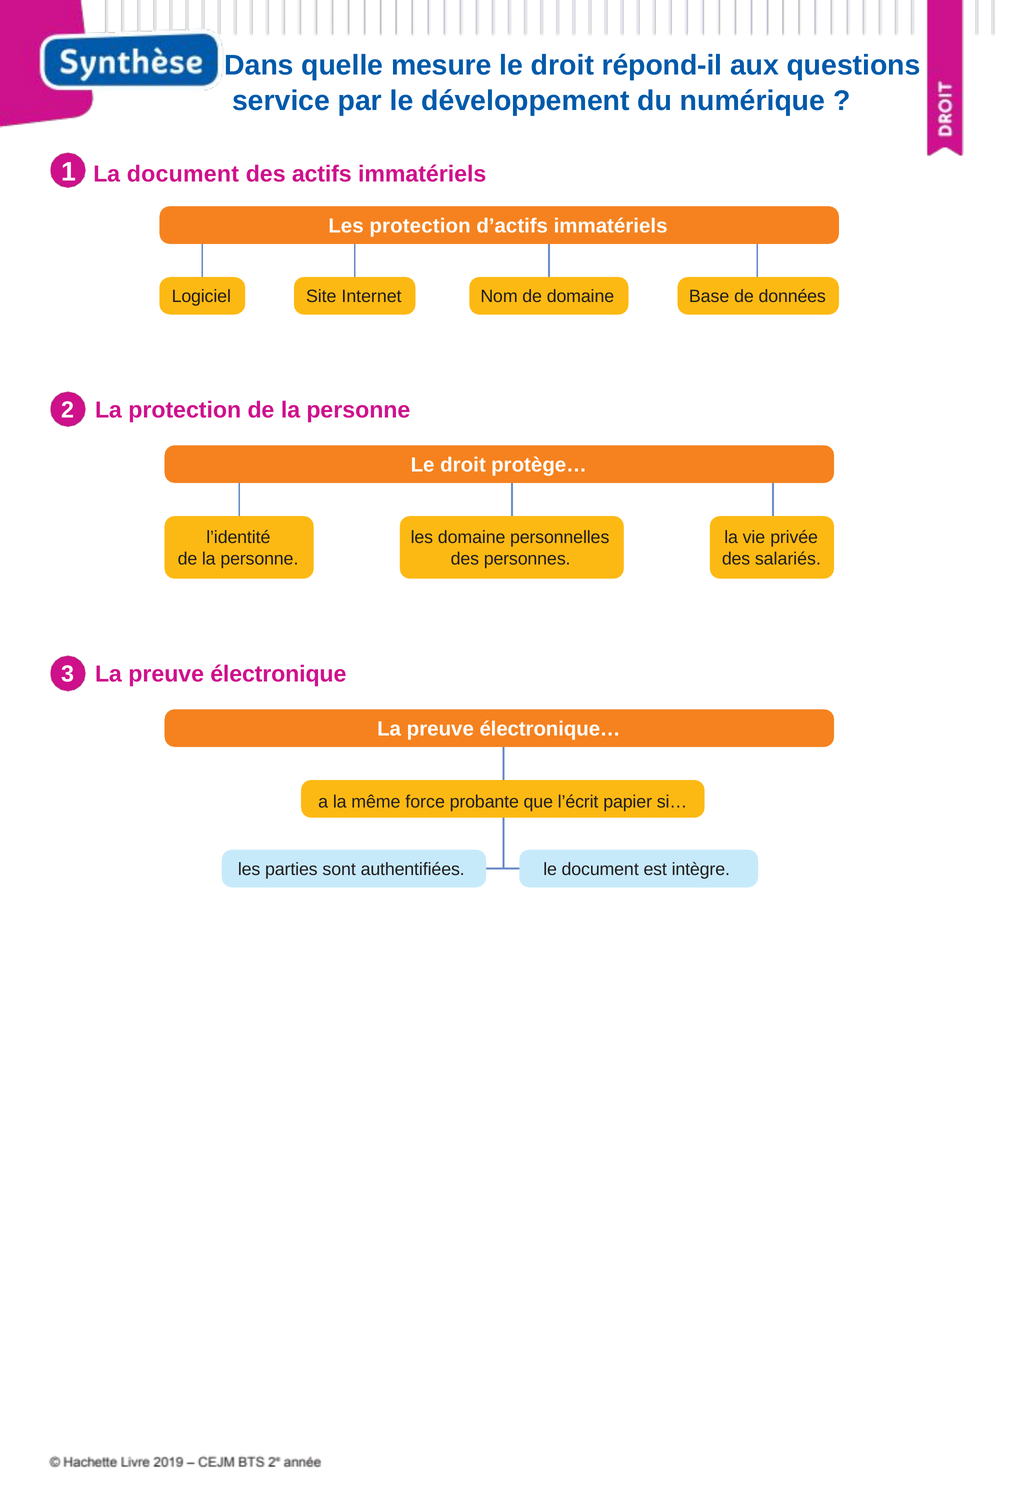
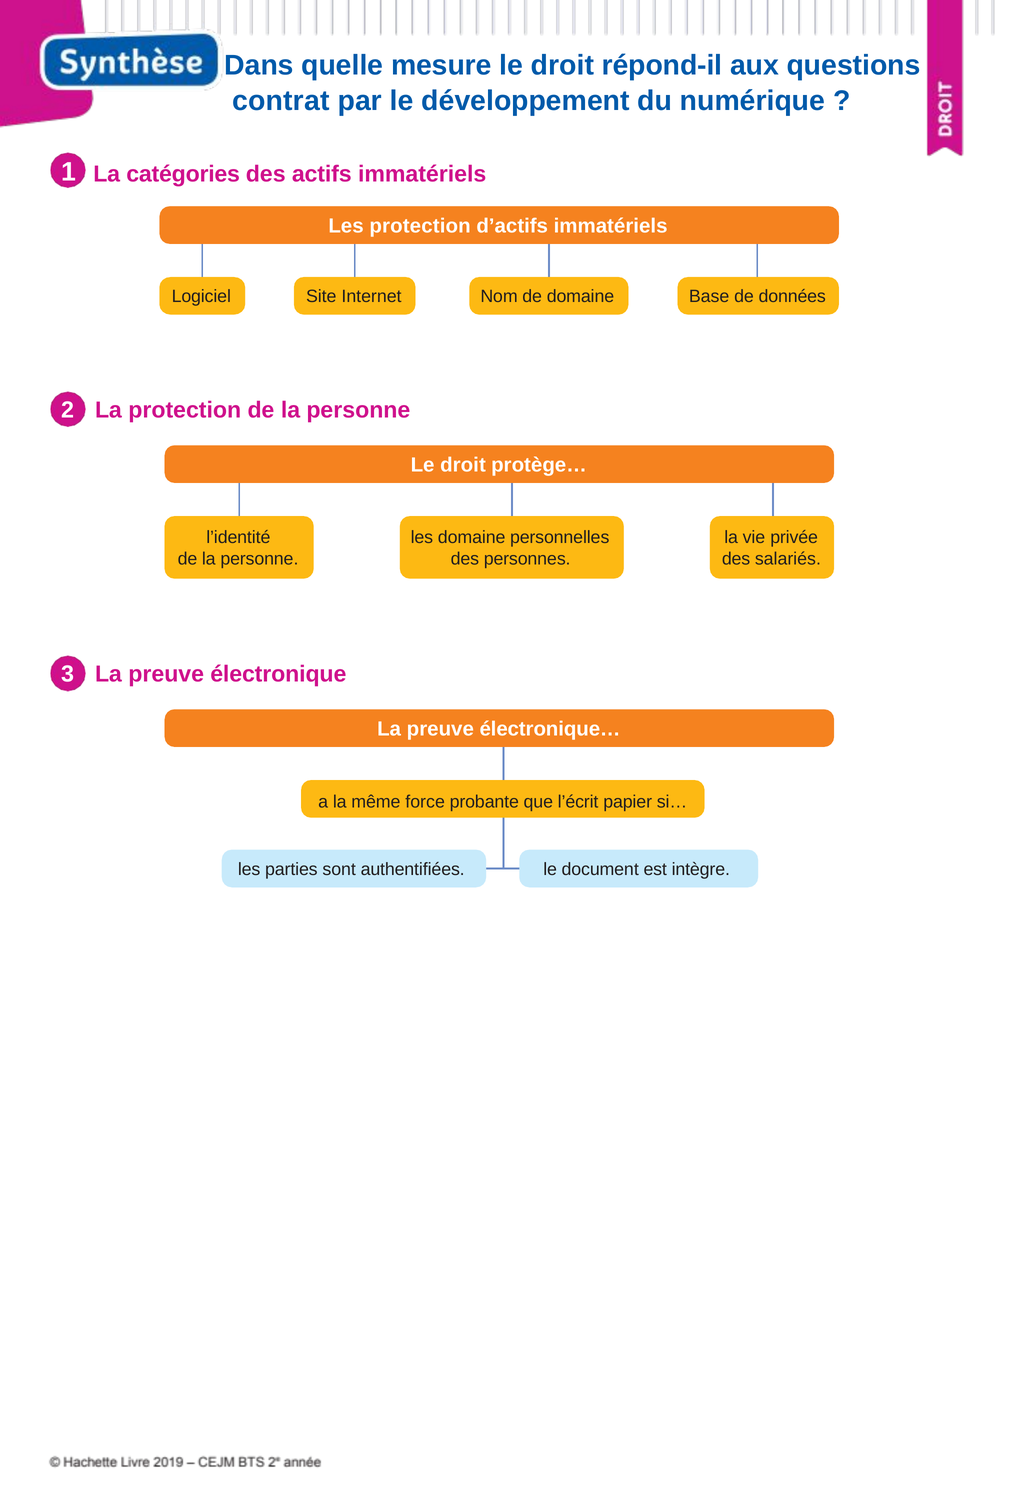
service: service -> contrat
La document: document -> catégories
